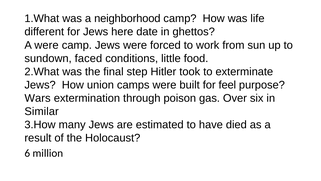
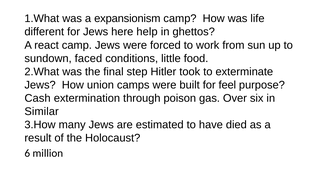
neighborhood: neighborhood -> expansionism
date: date -> help
A were: were -> react
Wars: Wars -> Cash
